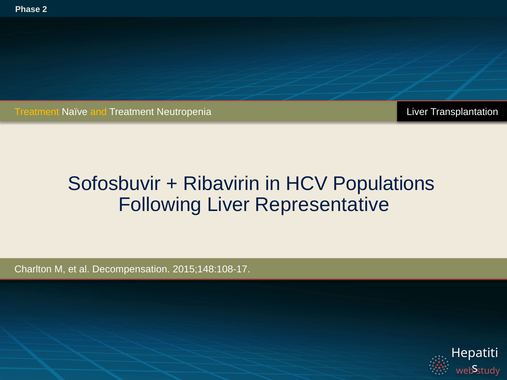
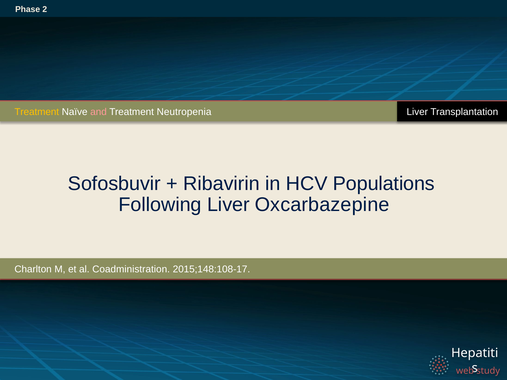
and colour: yellow -> pink
Representative: Representative -> Oxcarbazepine
Decompensation: Decompensation -> Coadministration
